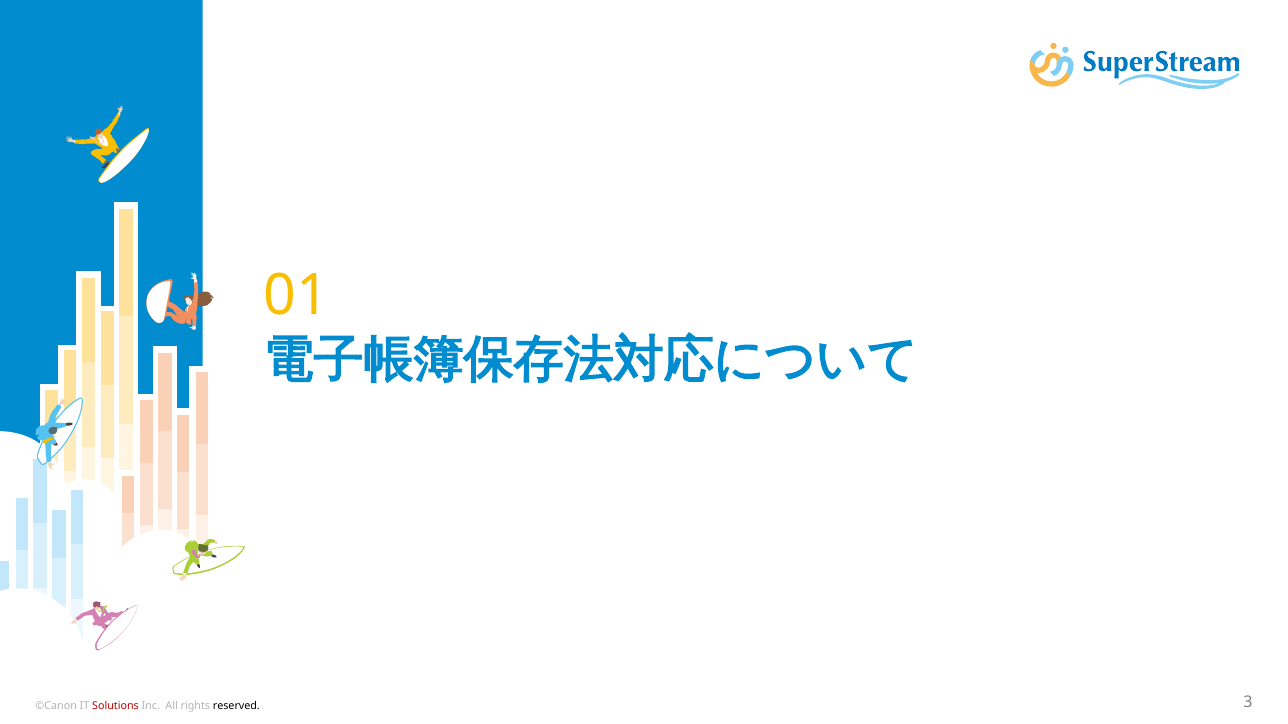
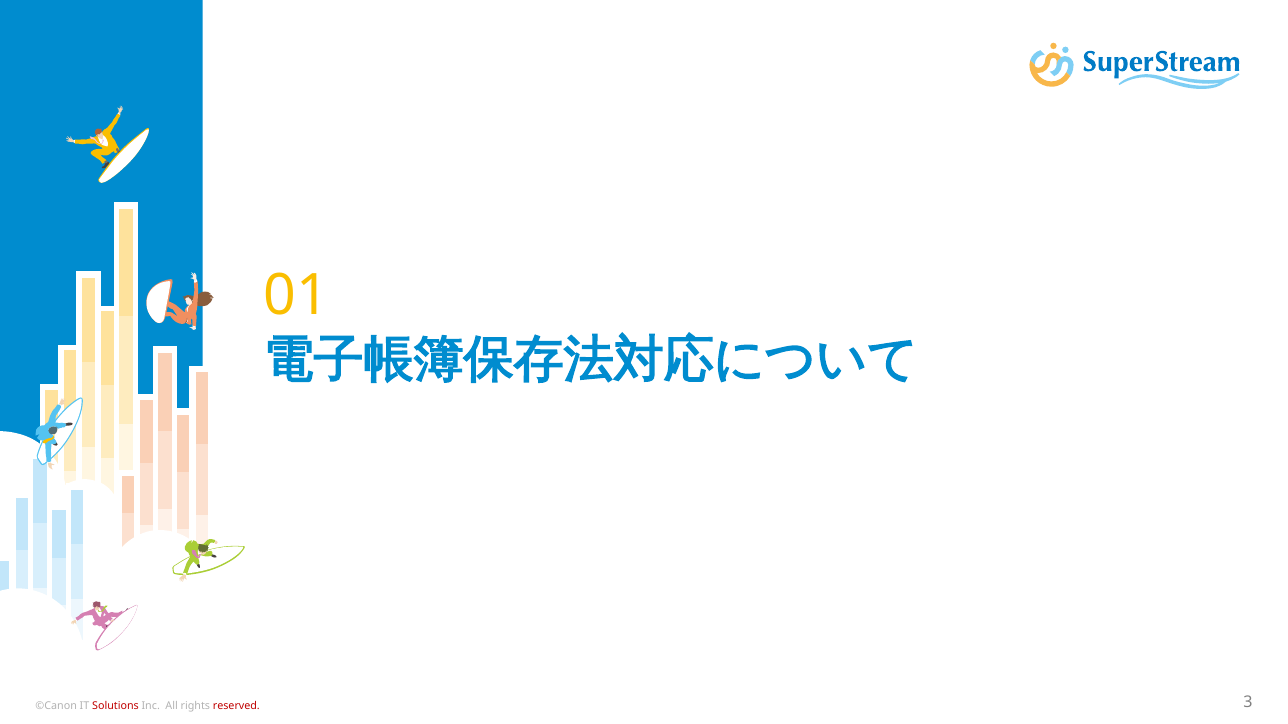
reserved colour: black -> red
